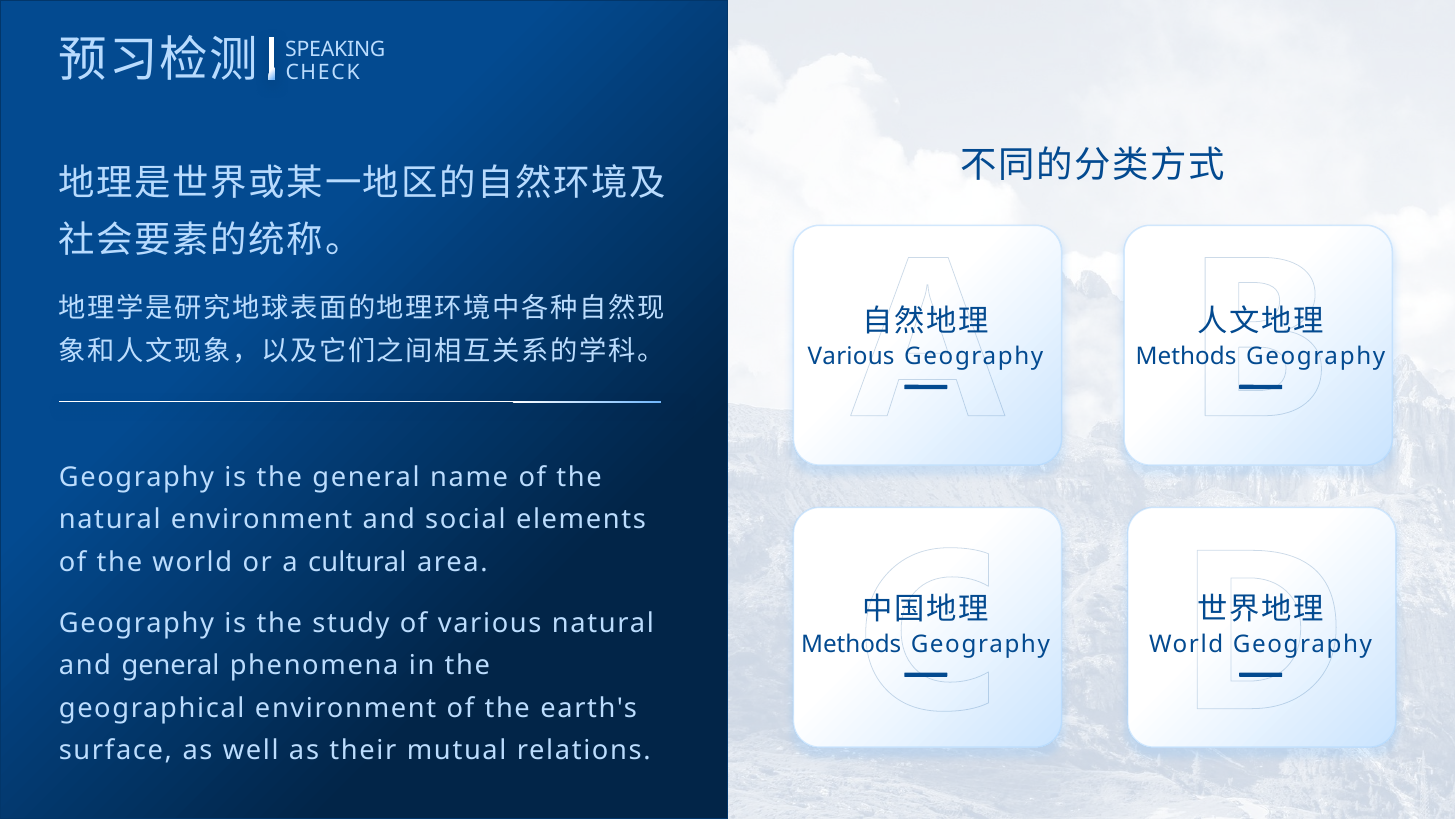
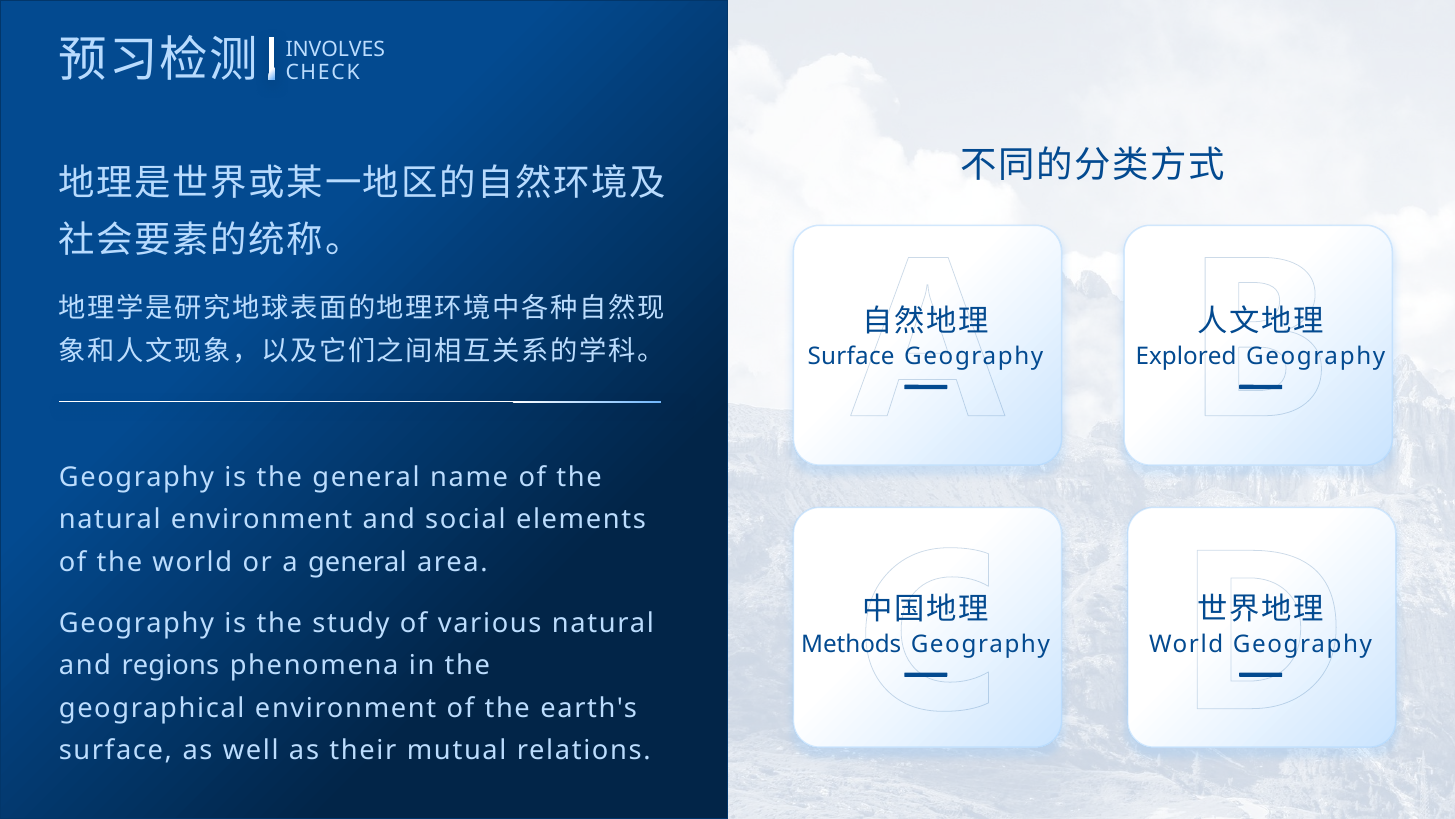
SPEAKING: SPEAKING -> INVOLVES
Various at (851, 357): Various -> Surface
Methods at (1186, 357): Methods -> Explored
a cultural: cultural -> general
and general: general -> regions
